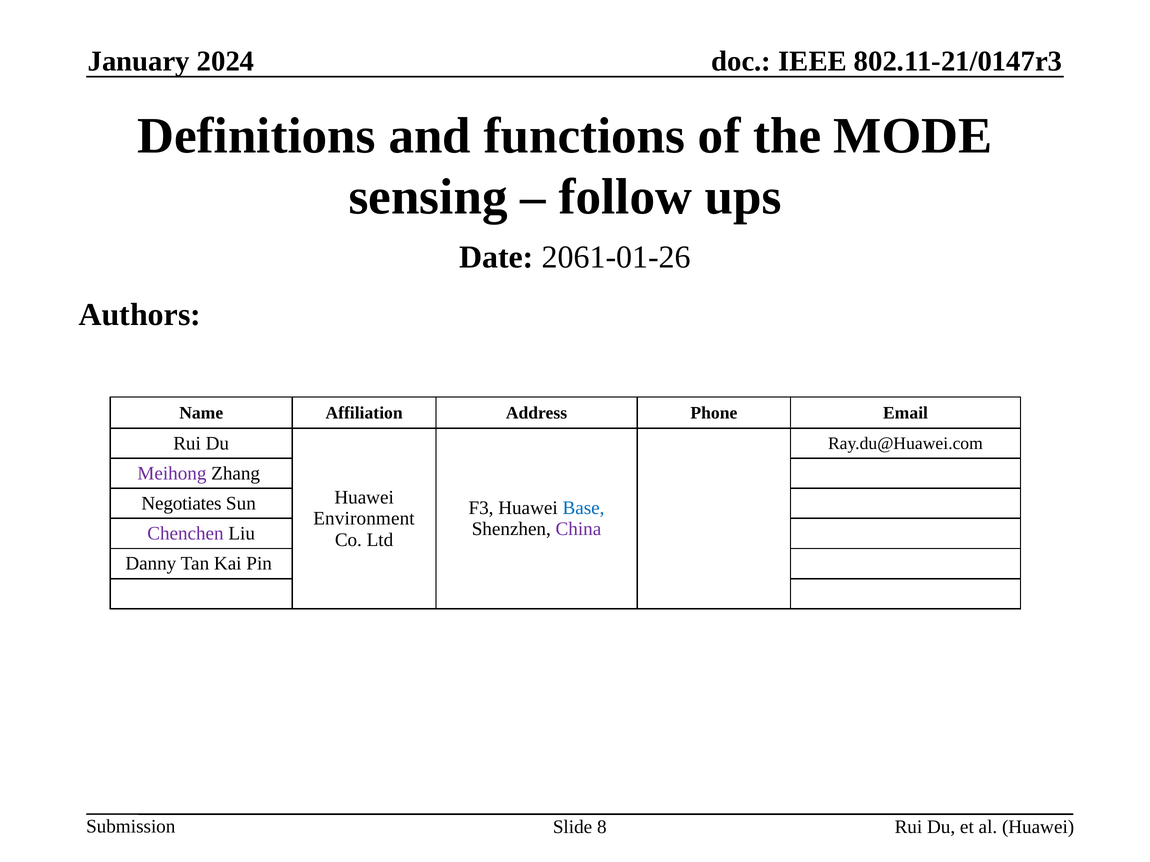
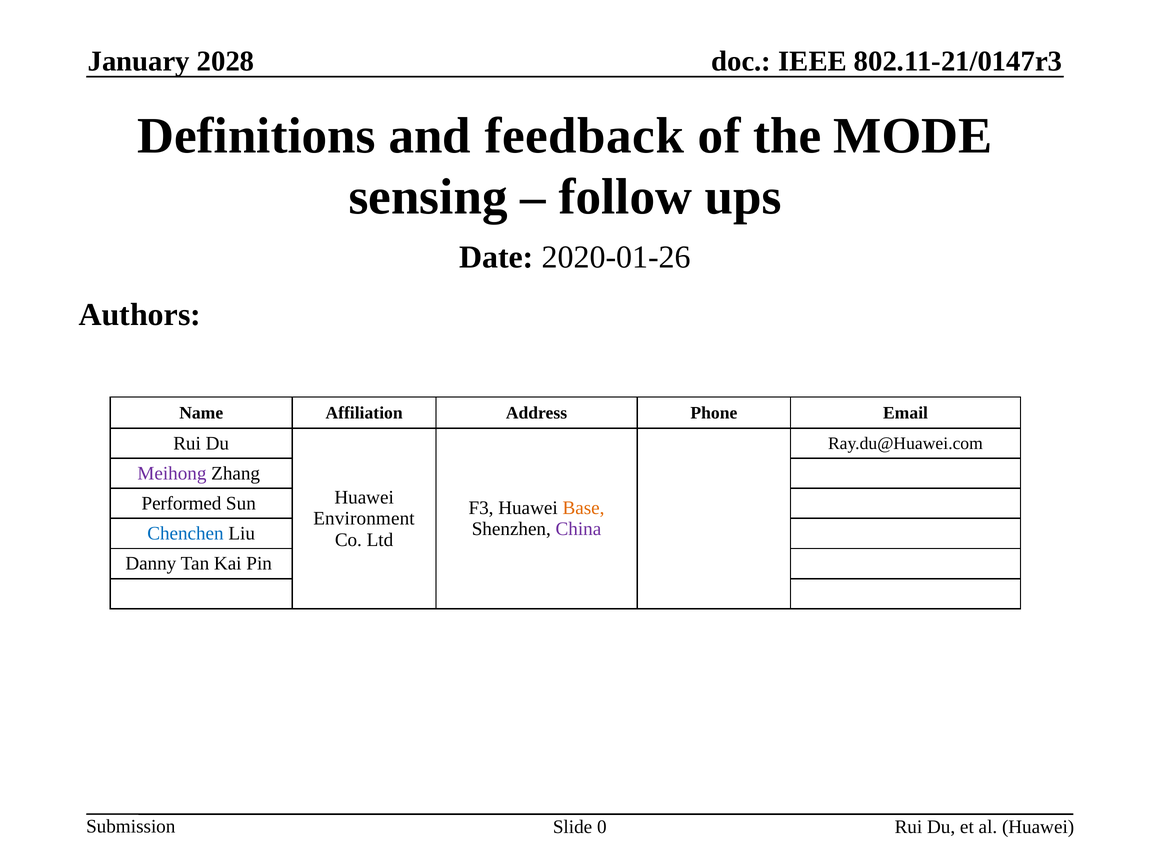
2024: 2024 -> 2028
functions: functions -> feedback
2061-01-26: 2061-01-26 -> 2020-01-26
Negotiates: Negotiates -> Performed
Base colour: blue -> orange
Chenchen colour: purple -> blue
8: 8 -> 0
